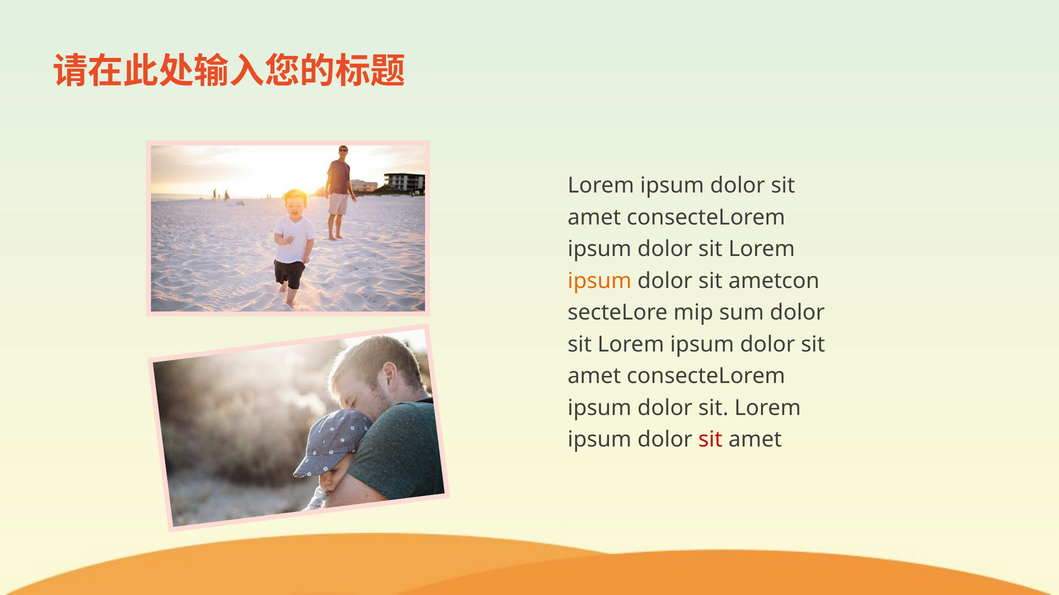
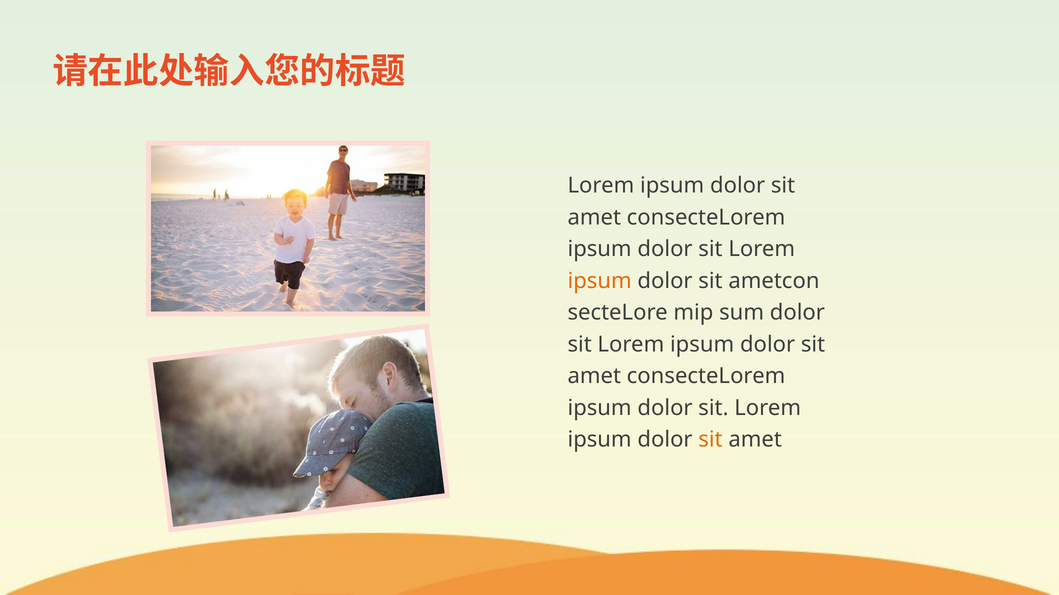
sit at (710, 440) colour: red -> orange
